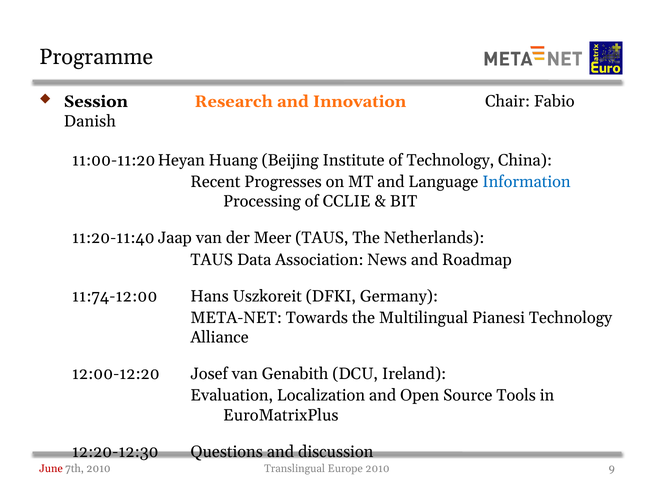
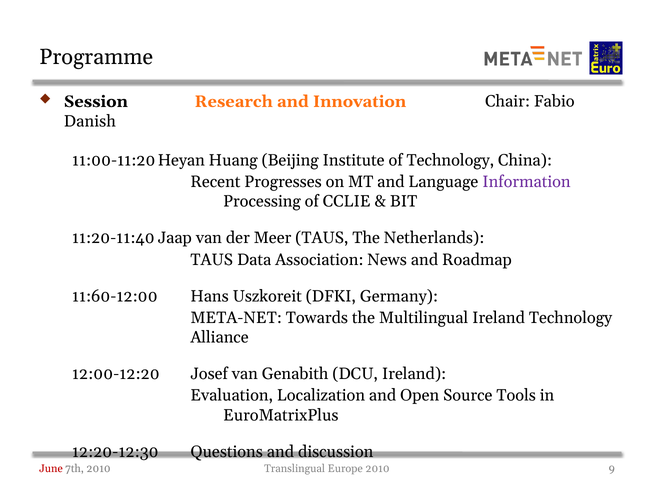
Information colour: blue -> purple
11:74-12:00: 11:74-12:00 -> 11:60-12:00
Multilingual Pianesi: Pianesi -> Ireland
